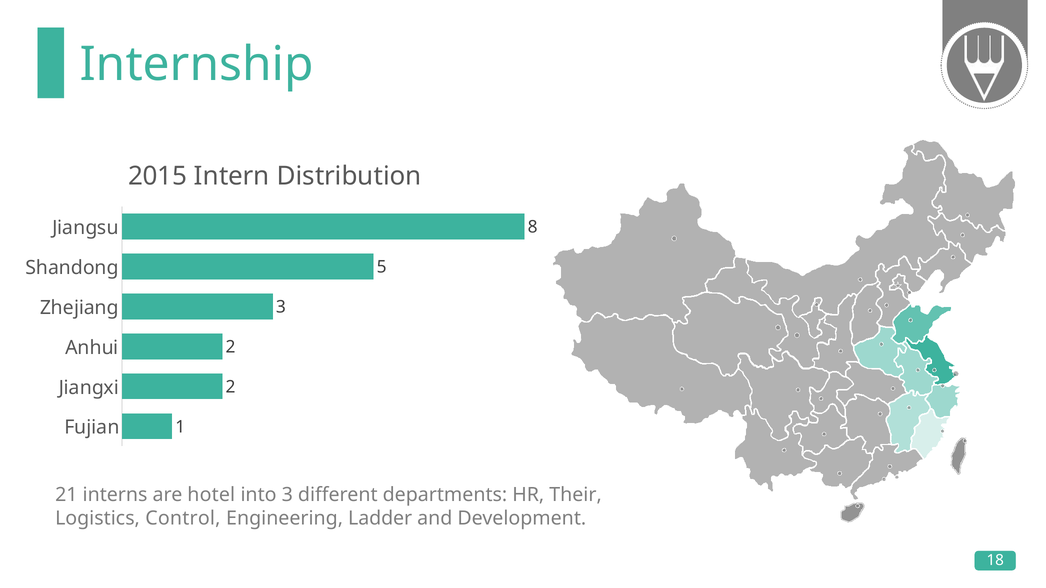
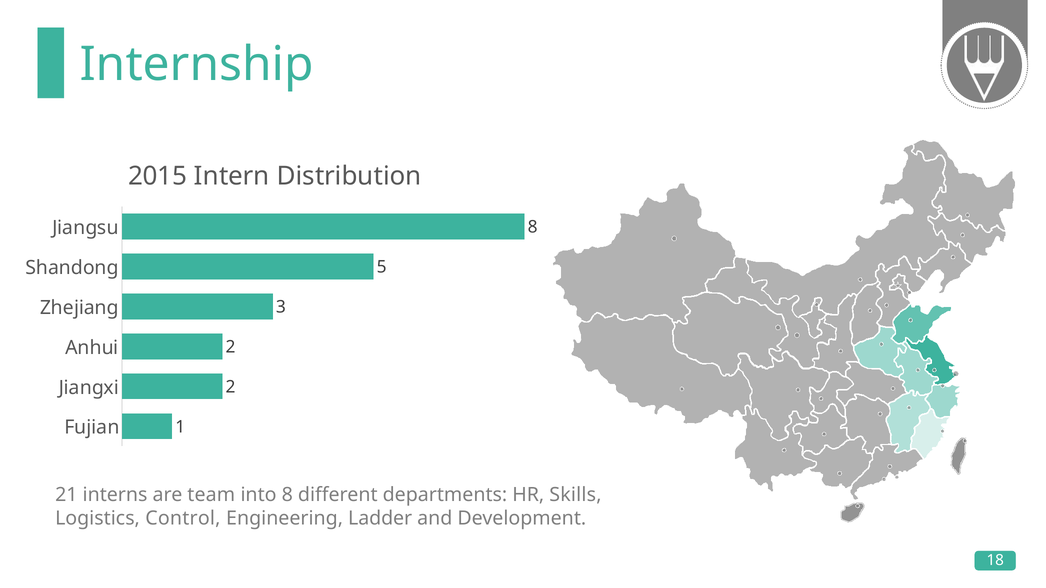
hotel: hotel -> team
into 3: 3 -> 8
Their: Their -> Skills
